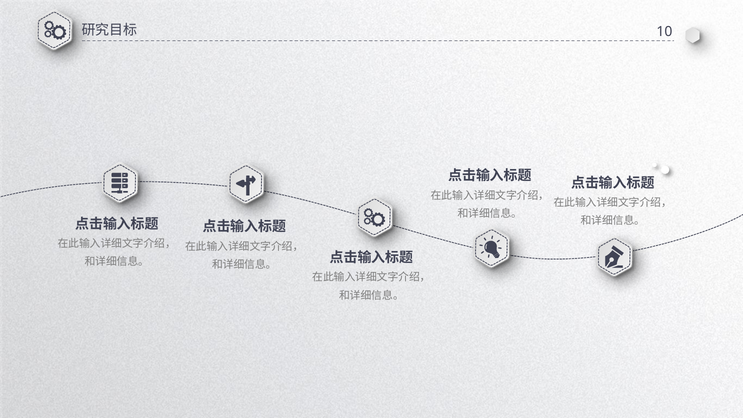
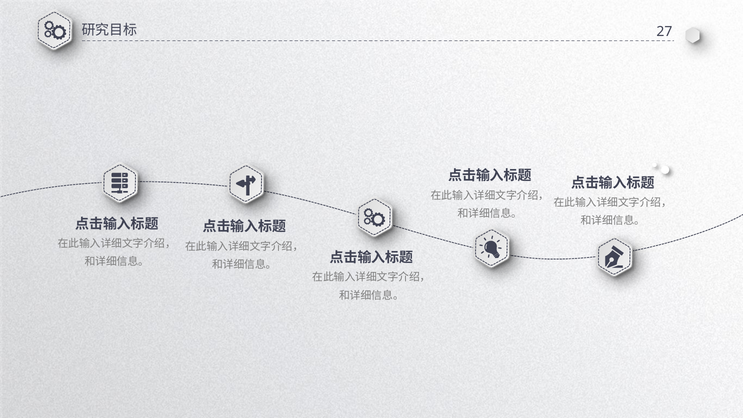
10: 10 -> 27
